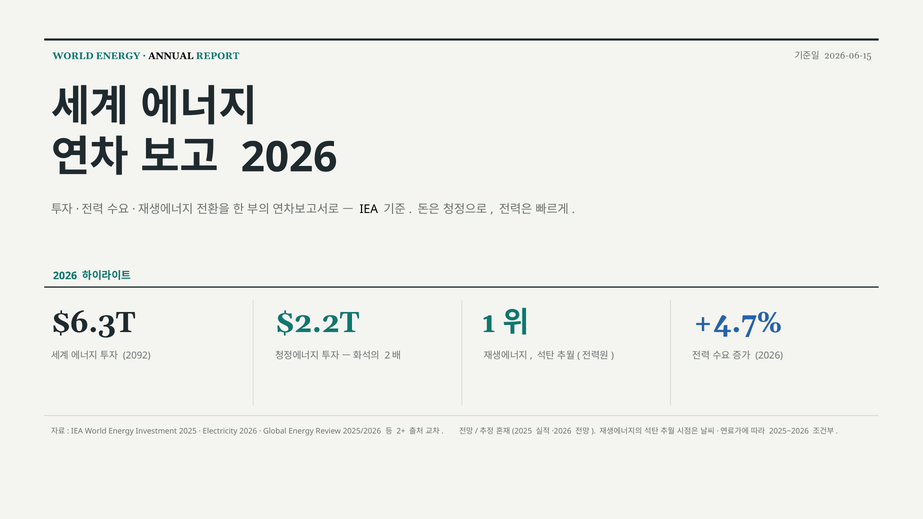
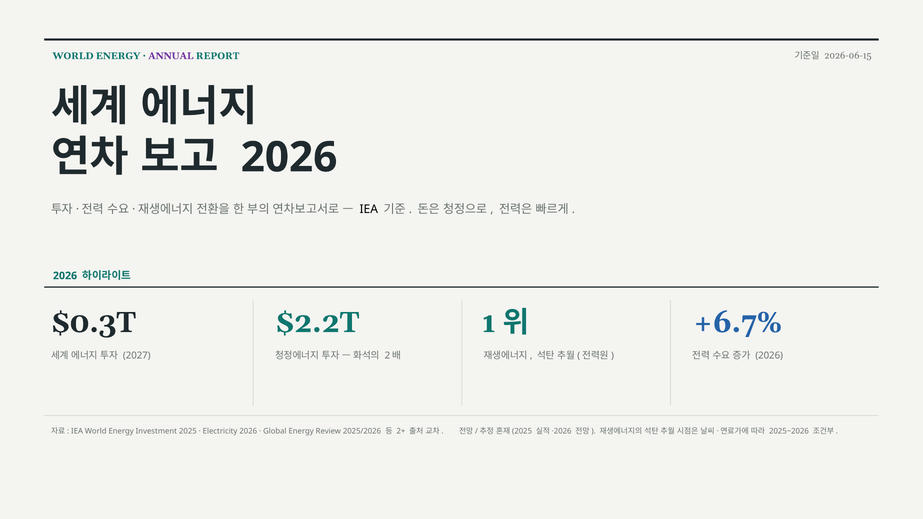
ANNUAL colour: black -> purple
$6.3T: $6.3T -> $0.3T
+4.7%: +4.7% -> +6.7%
2092: 2092 -> 2027
